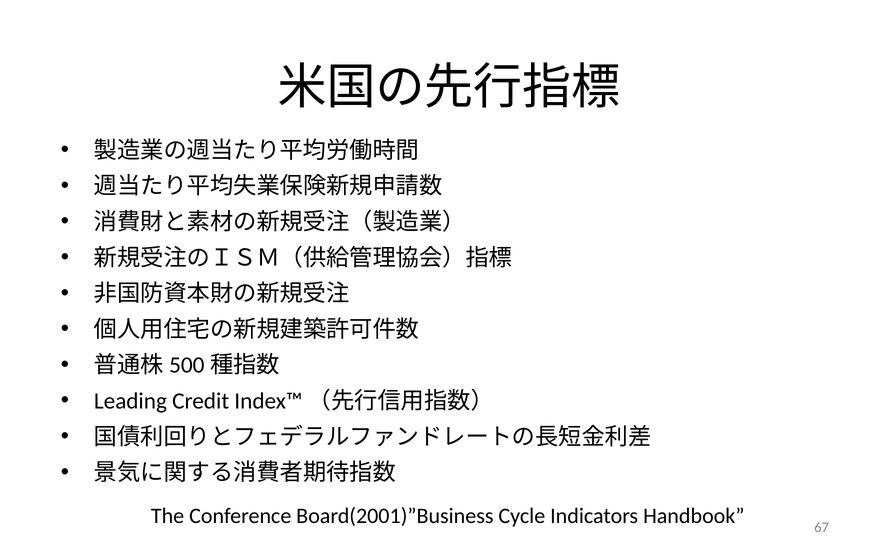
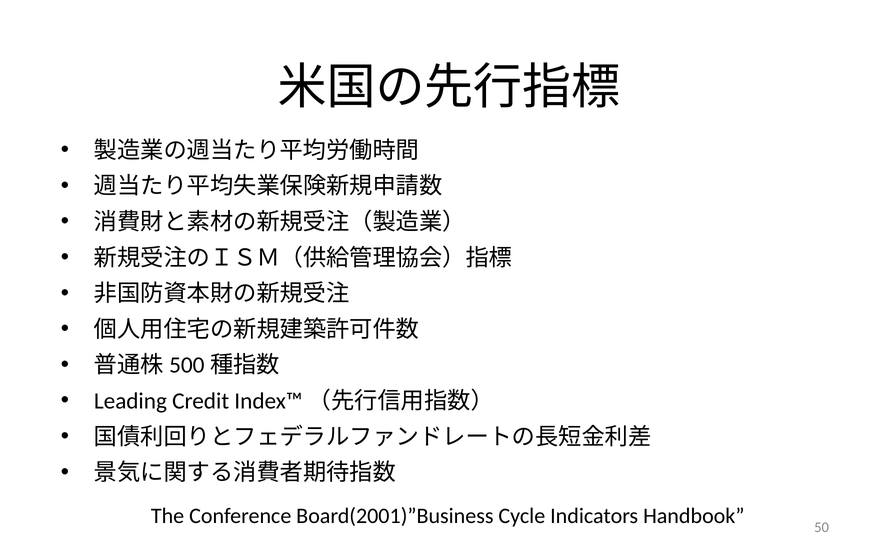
67: 67 -> 50
